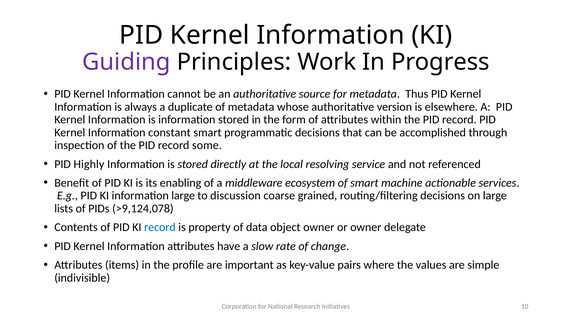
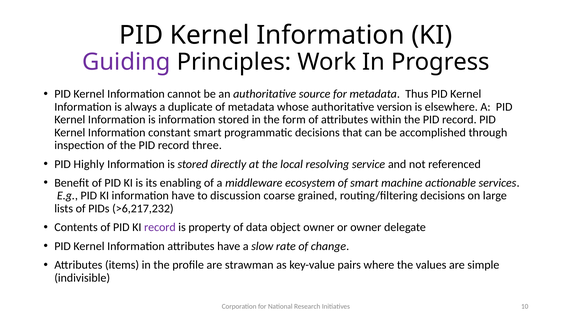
some: some -> three
information large: large -> have
>9,124,078: >9,124,078 -> >6,217,232
record at (160, 228) colour: blue -> purple
important: important -> strawman
